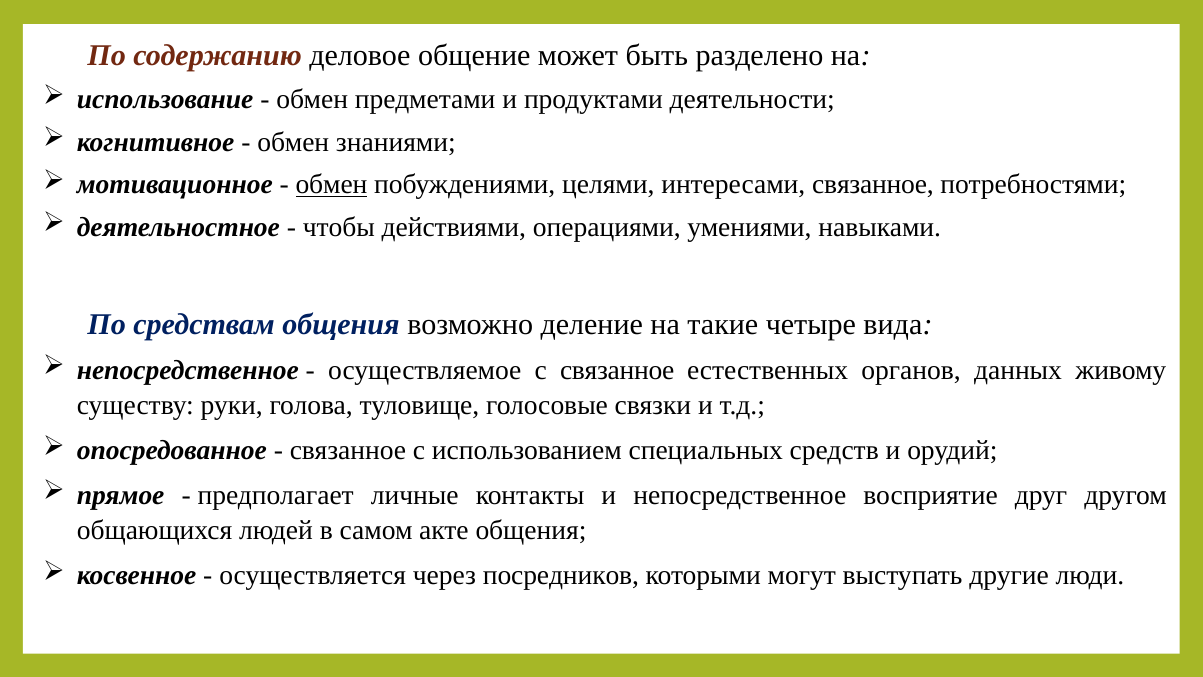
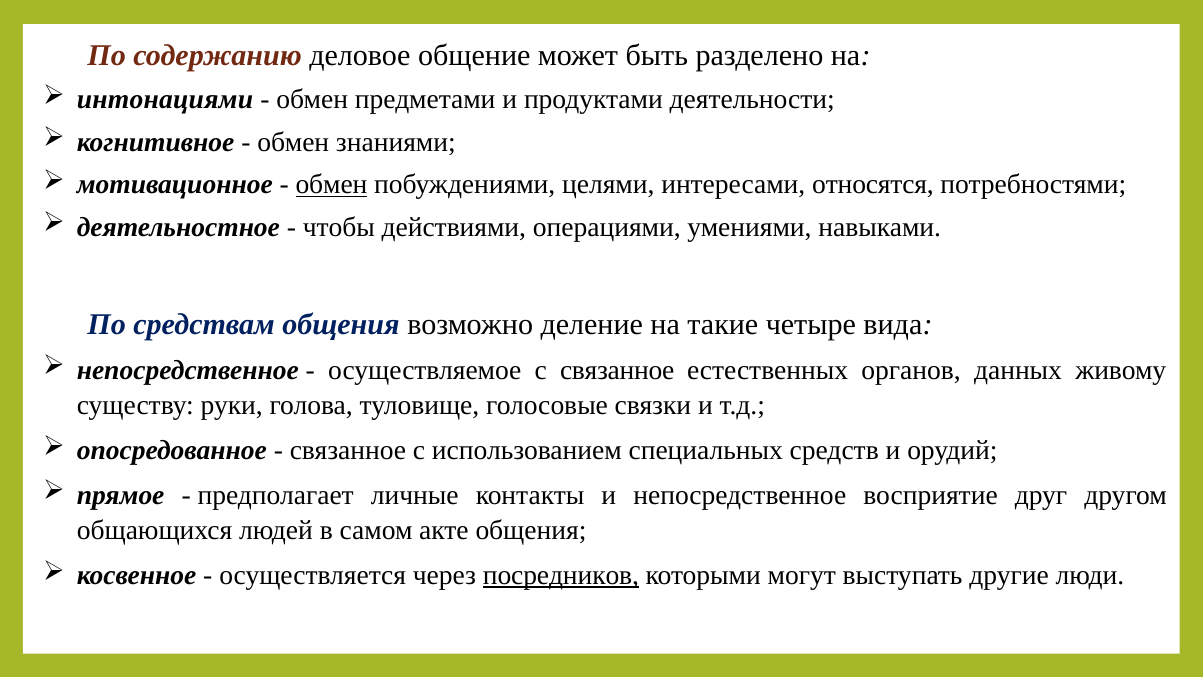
использование: использование -> интонациями
интересами связанное: связанное -> относятся
посредников underline: none -> present
